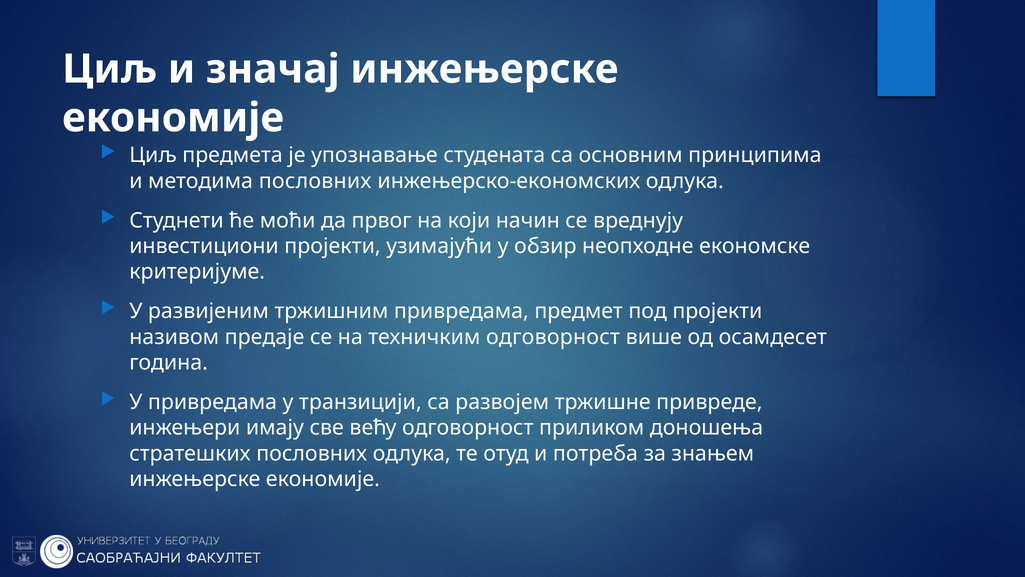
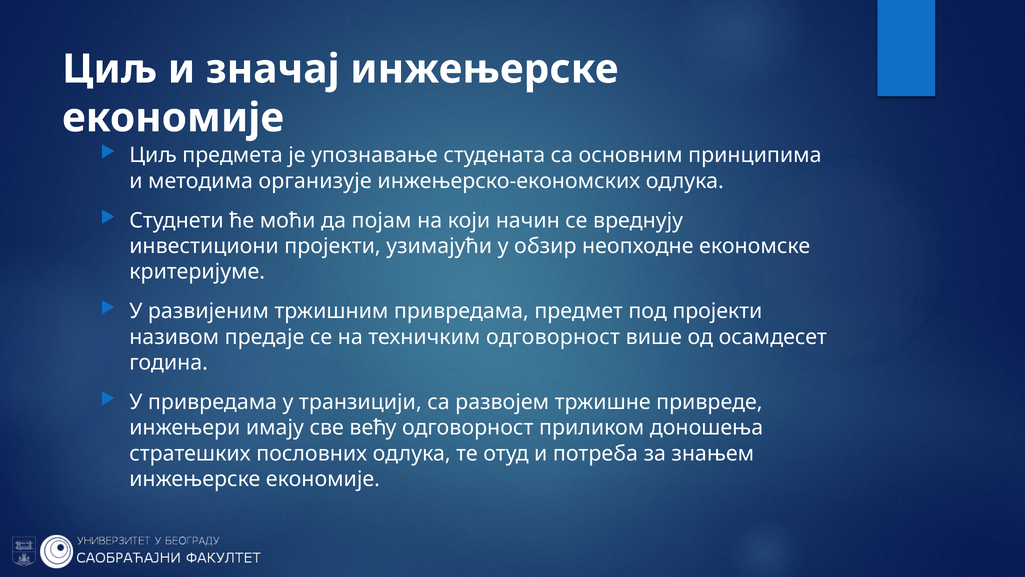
методима пословних: пословних -> организује
првог: првог -> појам
